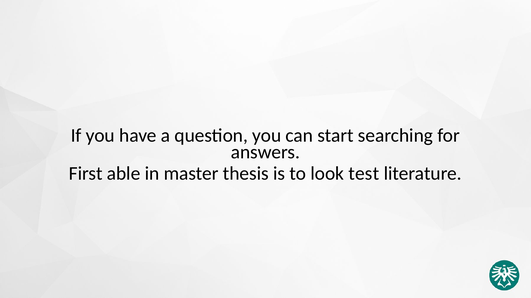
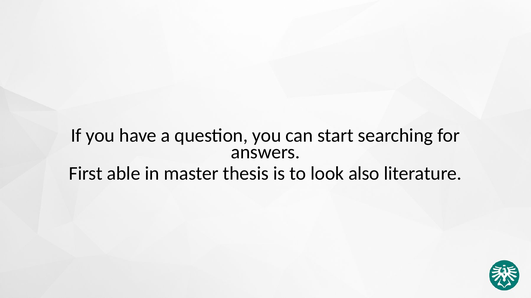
test: test -> also
